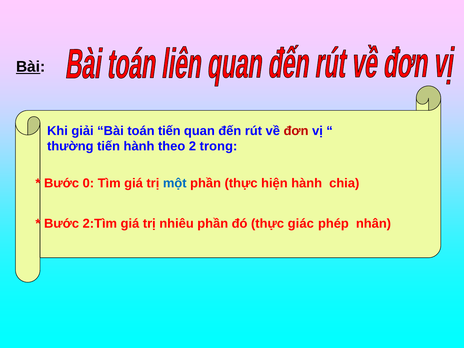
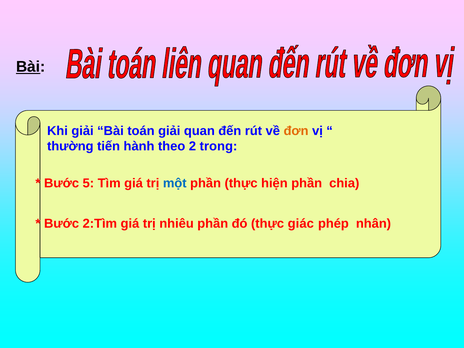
toán tiến: tiến -> giải
đơn colour: red -> orange
0: 0 -> 5
hiện hành: hành -> phần
